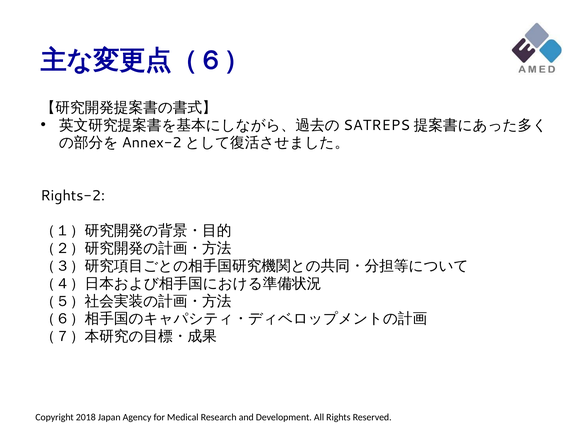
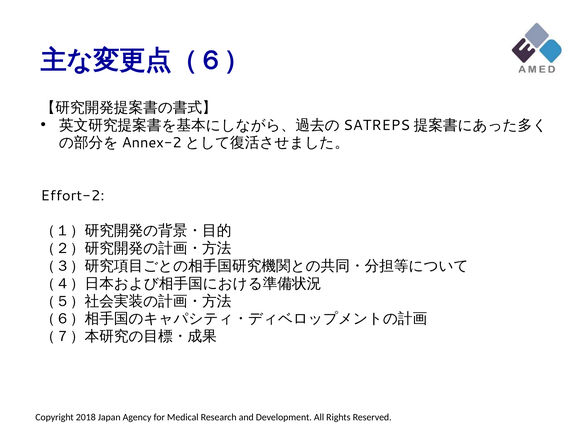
Rights-2: Rights-2 -> Effort-2
